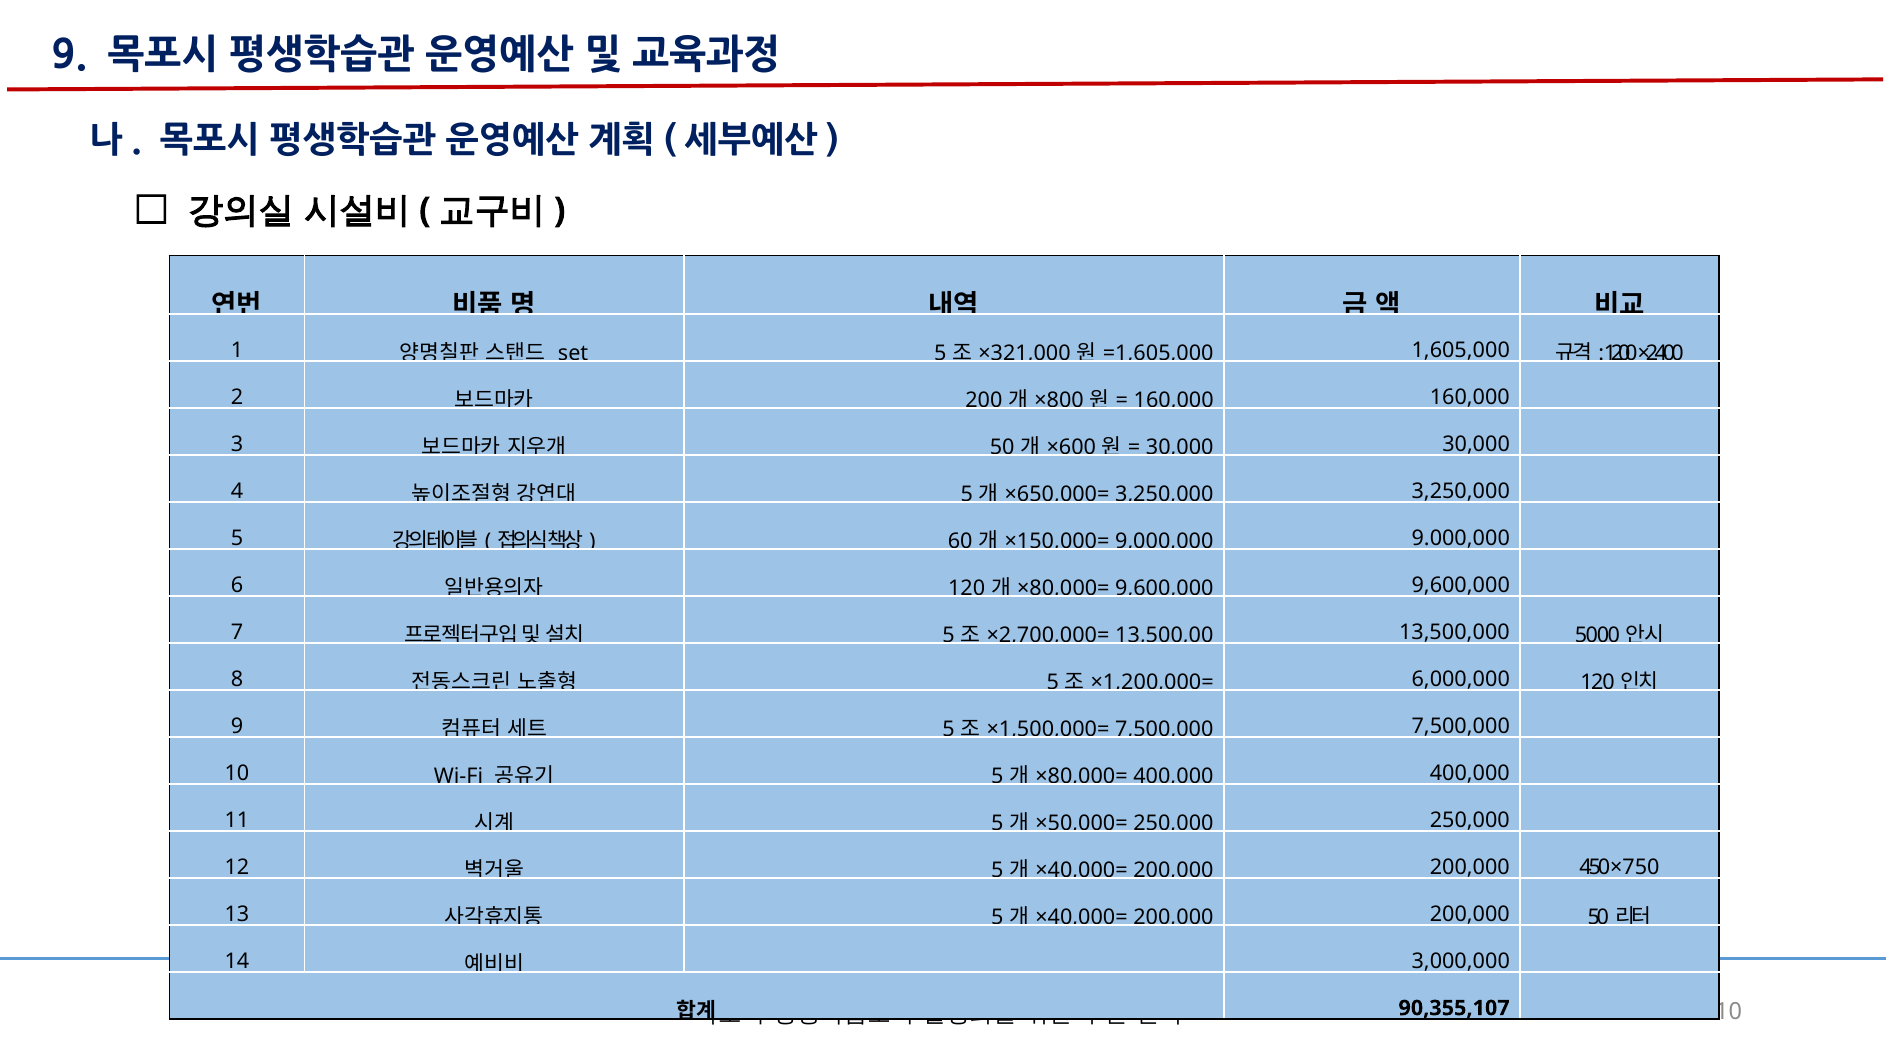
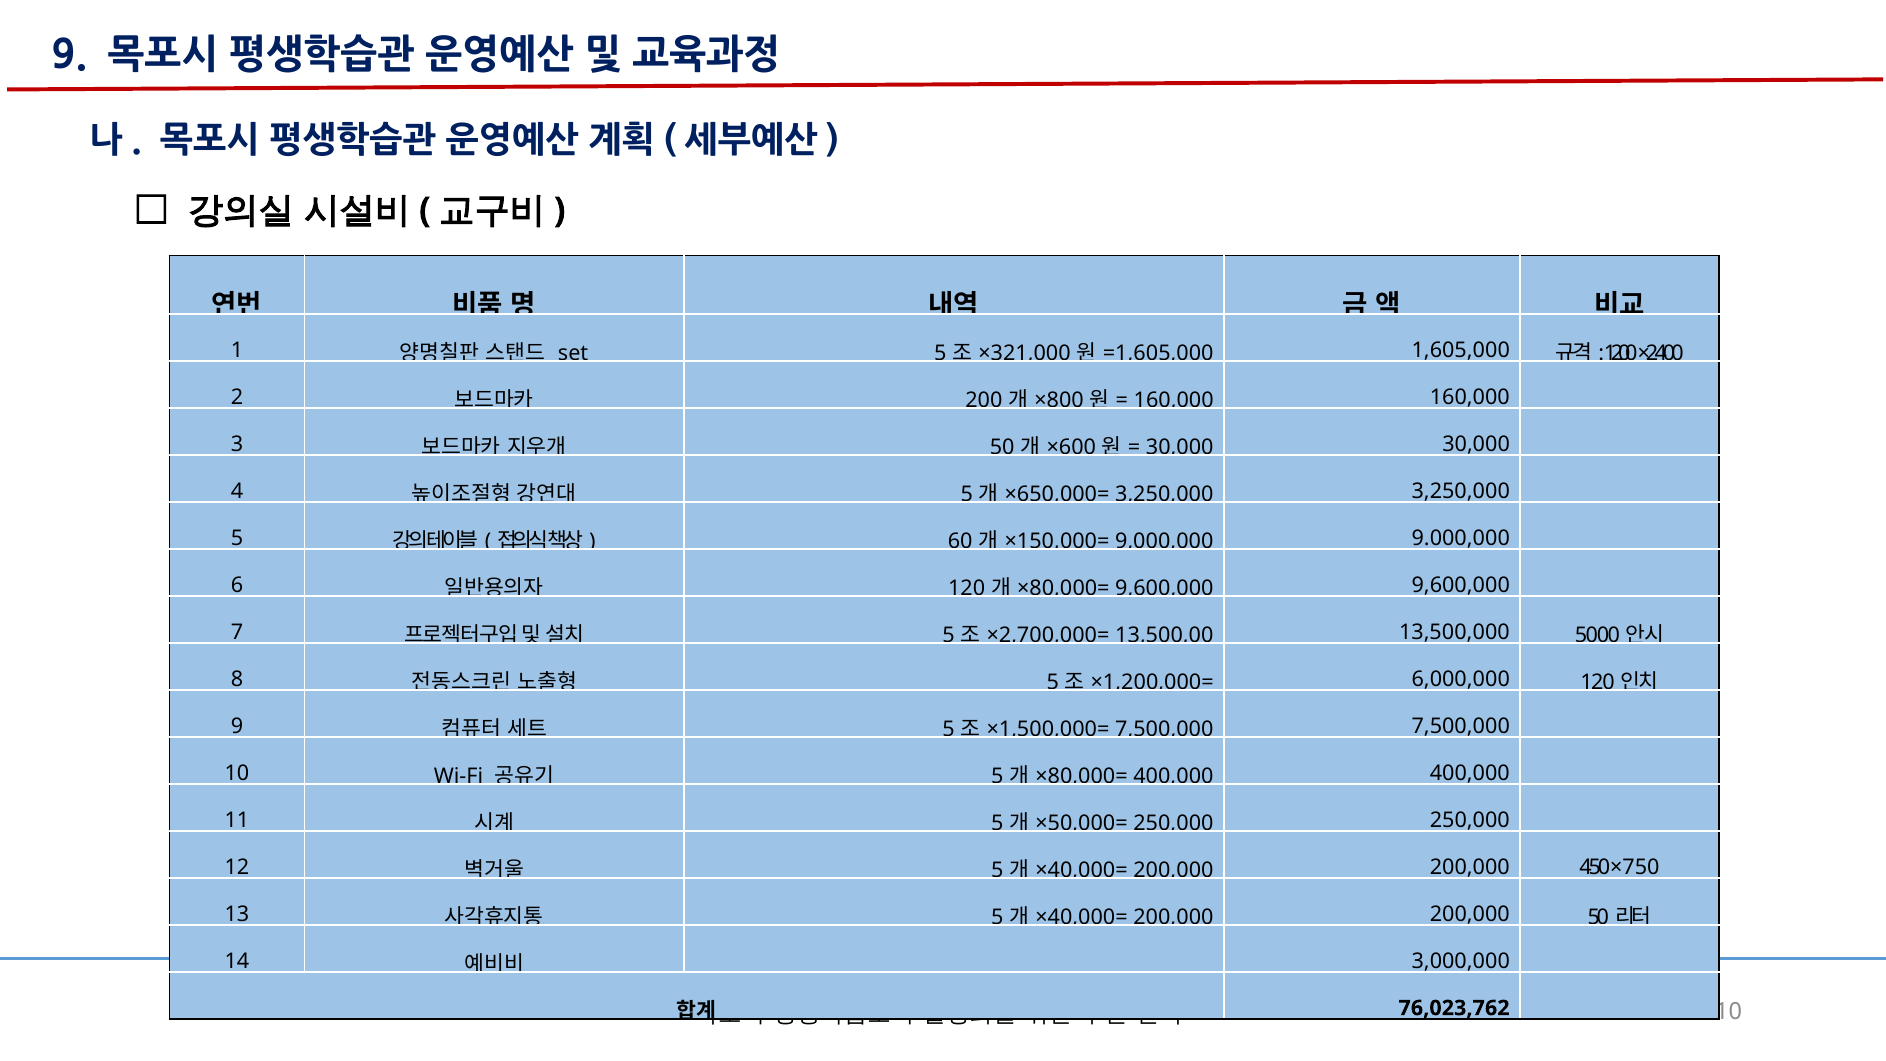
90,355,107: 90,355,107 -> 76,023,762
